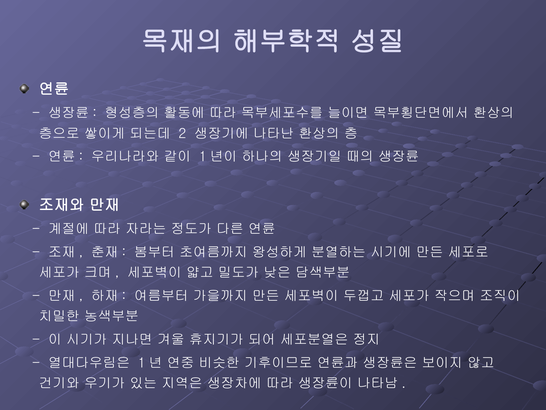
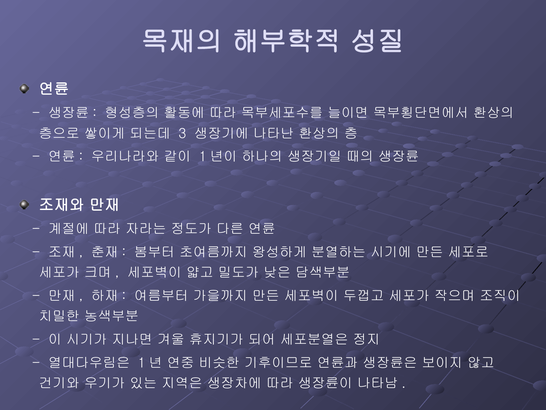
2: 2 -> 3
